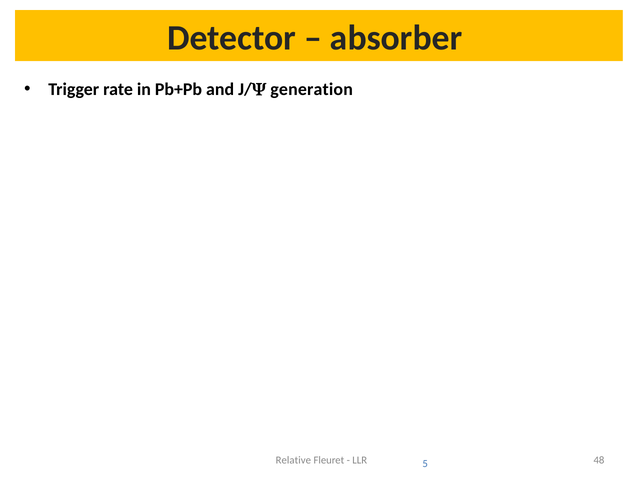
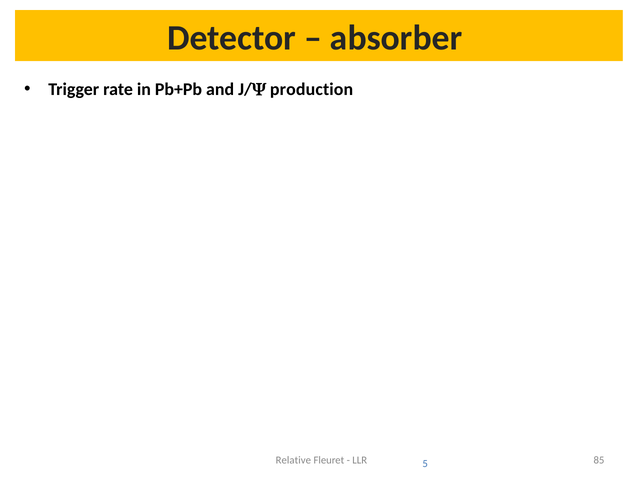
generation: generation -> production
48: 48 -> 85
